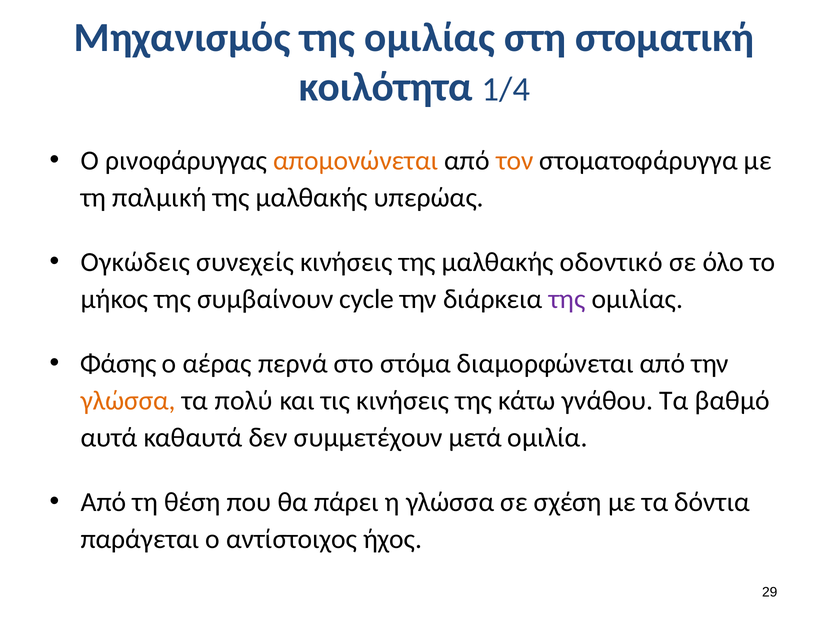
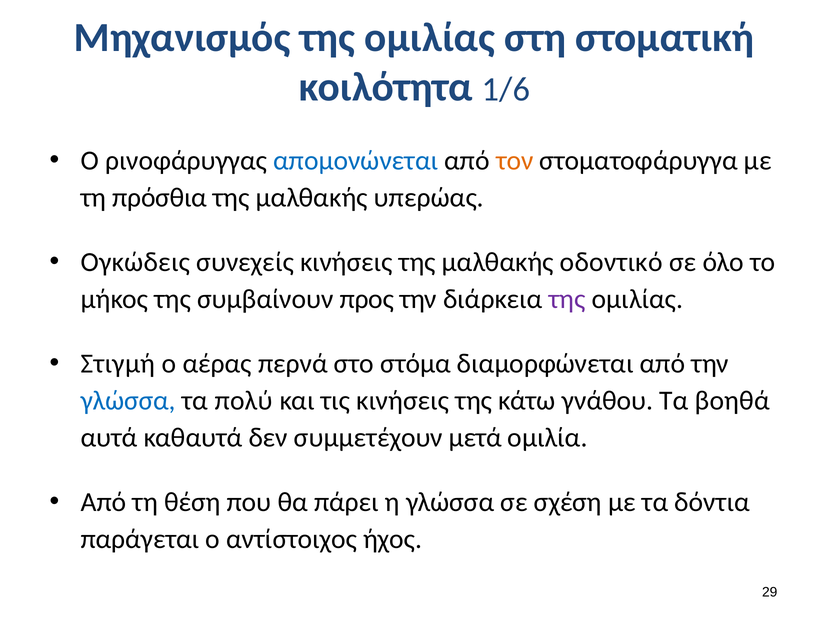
1/4: 1/4 -> 1/6
απομονώνεται colour: orange -> blue
παλμική: παλμική -> πρόσθια
cycle: cycle -> προς
Φάσης: Φάσης -> Στιγμή
γλώσσα at (128, 401) colour: orange -> blue
βαθμό: βαθμό -> βοηθά
